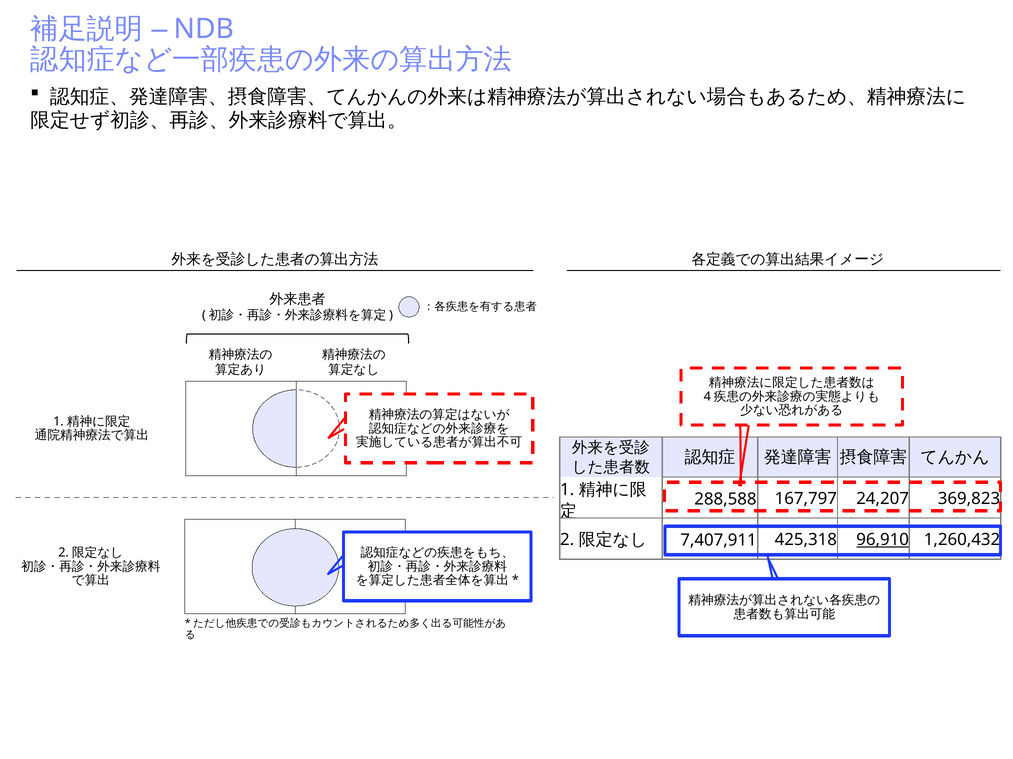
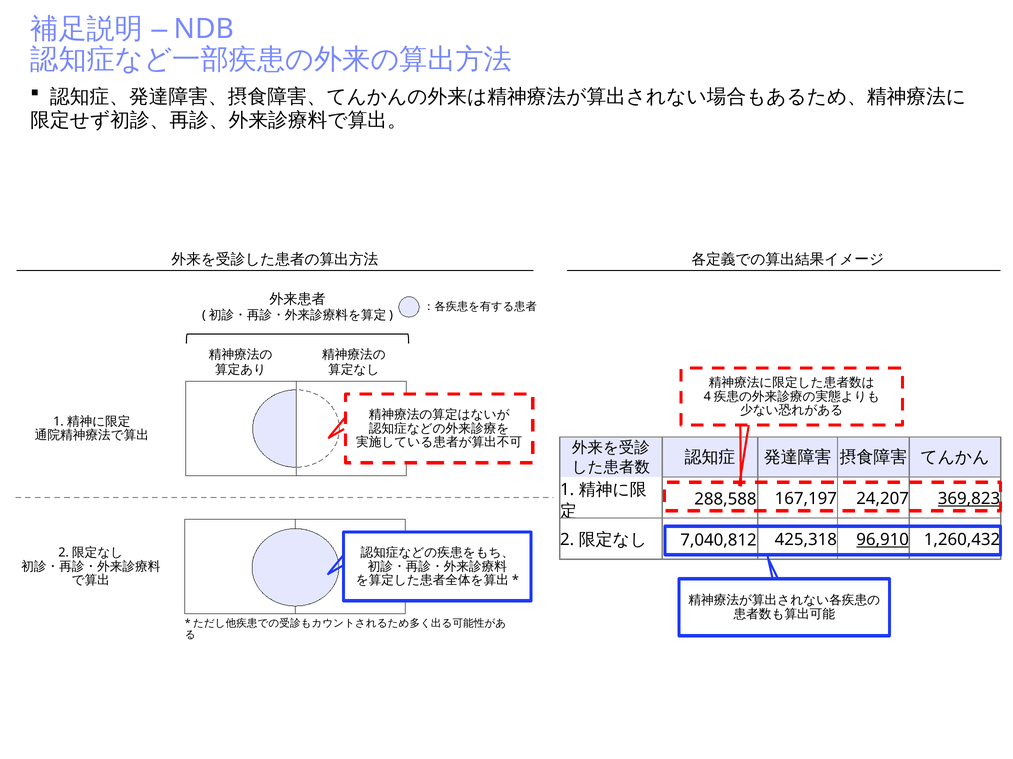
167,797: 167,797 -> 167,197
369,823 underline: none -> present
7,407,911: 7,407,911 -> 7,040,812
